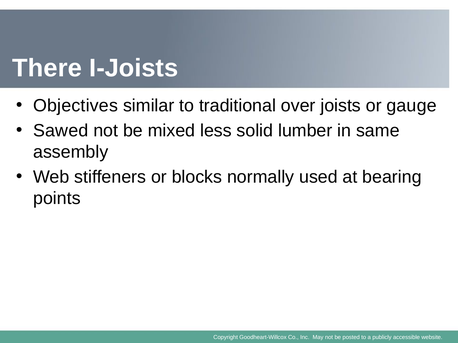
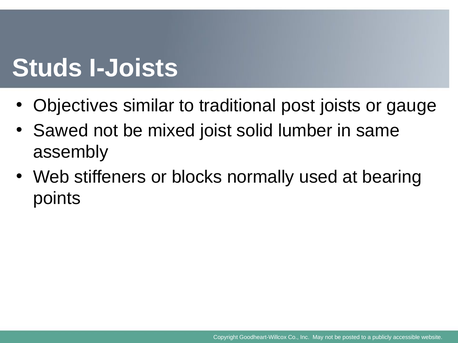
There: There -> Studs
over: over -> post
less: less -> joist
